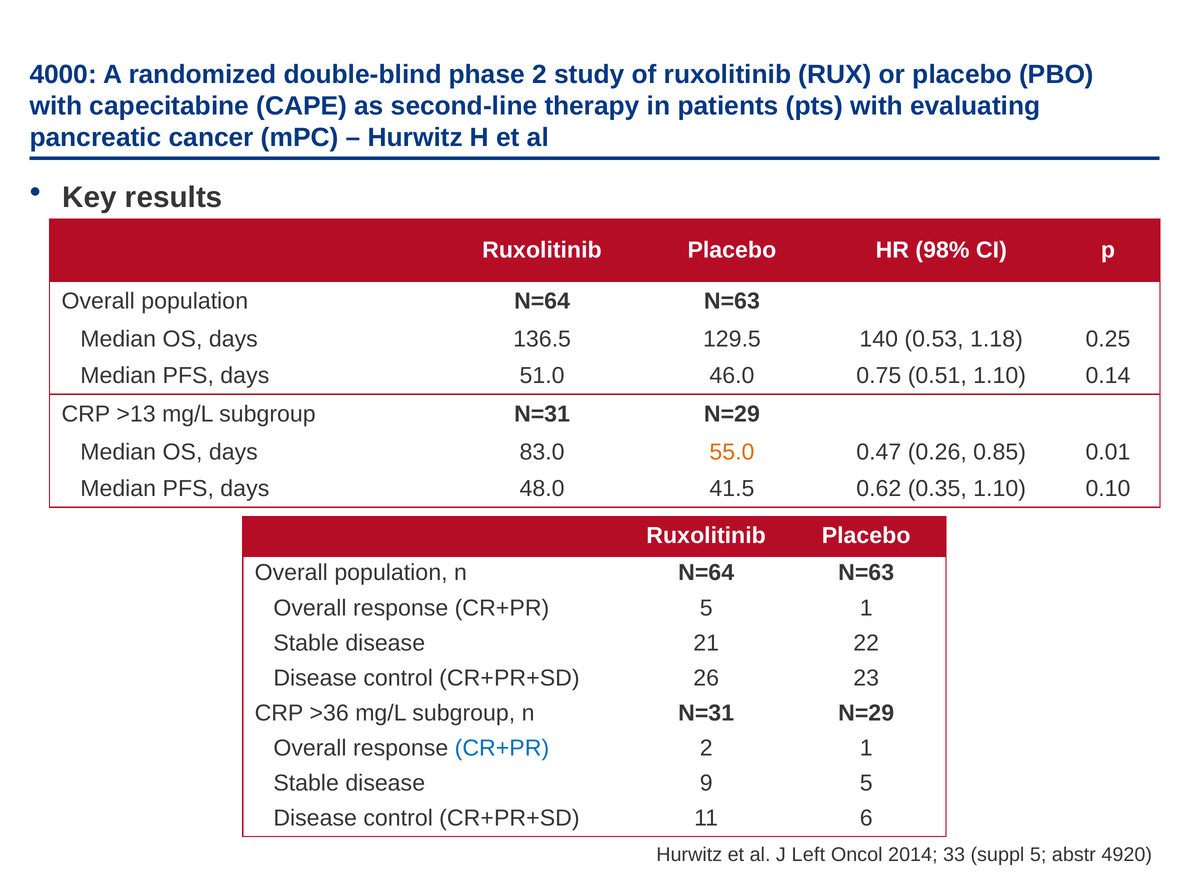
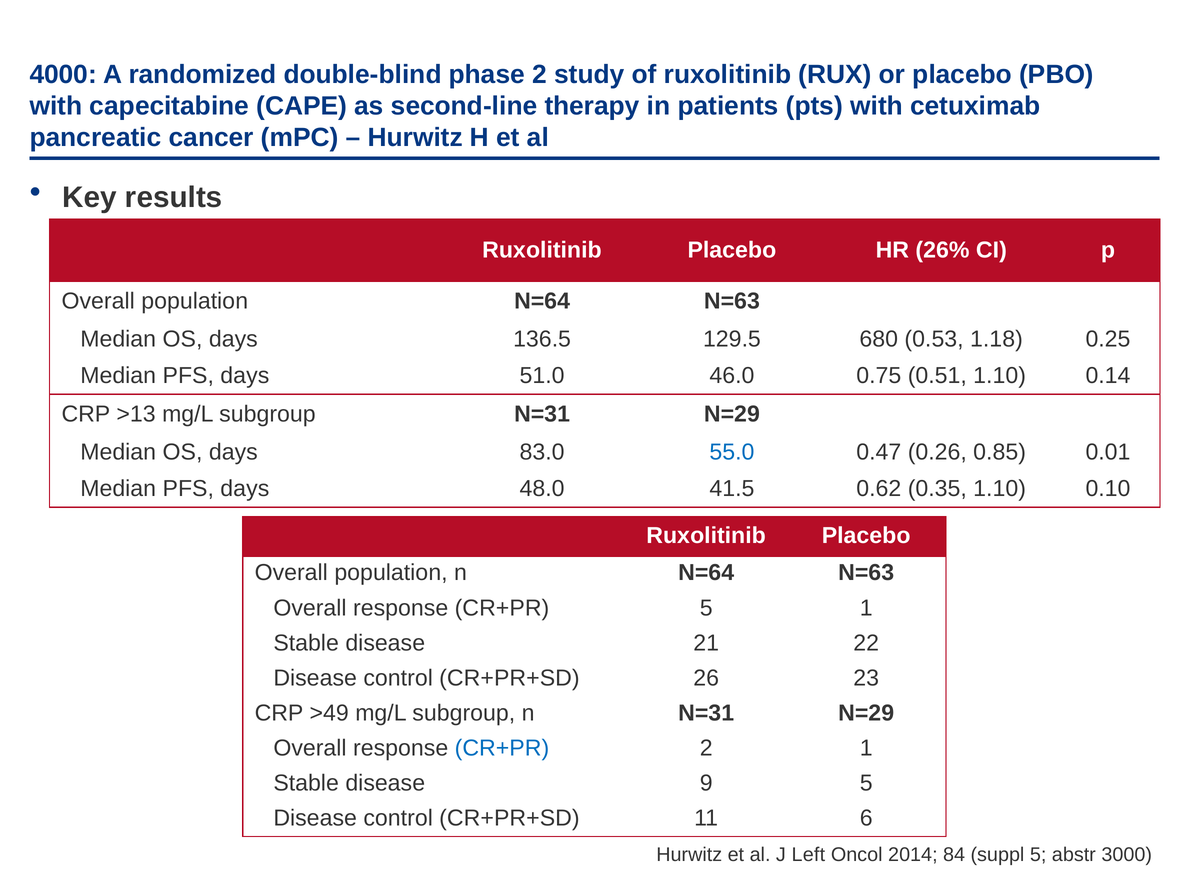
evaluating: evaluating -> cetuximab
98%: 98% -> 26%
140: 140 -> 680
55.0 colour: orange -> blue
>36: >36 -> >49
33: 33 -> 84
4920: 4920 -> 3000
